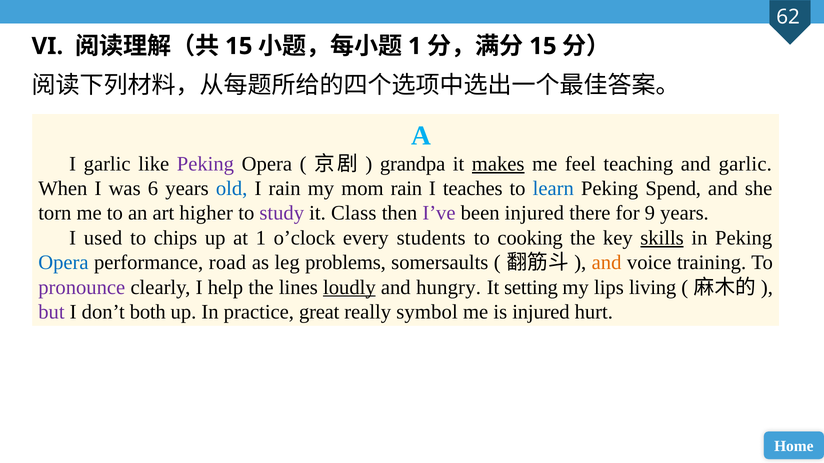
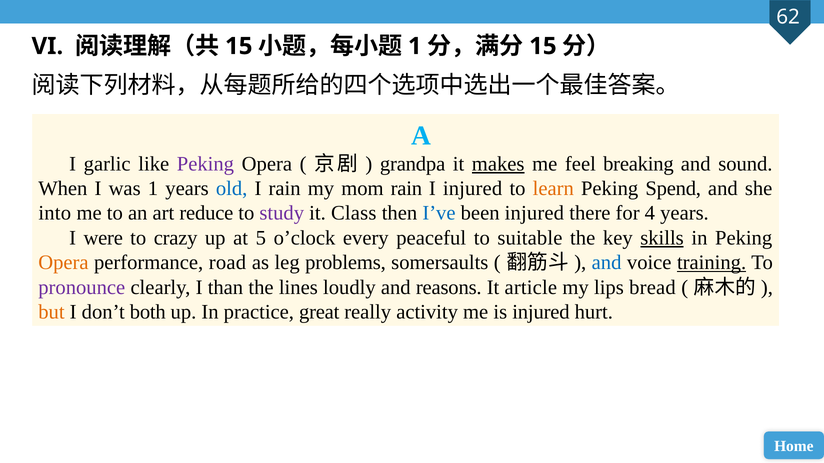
teaching: teaching -> breaking
and garlic: garlic -> sound
was 6: 6 -> 1
I teaches: teaches -> injured
learn colour: blue -> orange
torn: torn -> into
higher: higher -> reduce
I’ve colour: purple -> blue
9: 9 -> 4
used: used -> were
chips: chips -> crazy
at 1: 1 -> 5
students: students -> peaceful
cooking: cooking -> suitable
Opera at (63, 263) colour: blue -> orange
and at (607, 263) colour: orange -> blue
training underline: none -> present
help: help -> than
loudly underline: present -> none
hungry: hungry -> reasons
setting: setting -> article
living: living -> bread
but colour: purple -> orange
symbol: symbol -> activity
